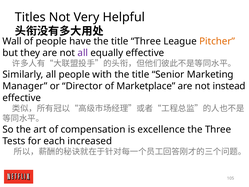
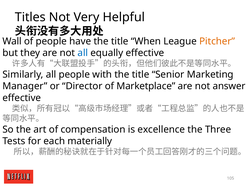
title Three: Three -> When
all at (83, 53) colour: purple -> blue
instead: instead -> answer
increased: increased -> materially
